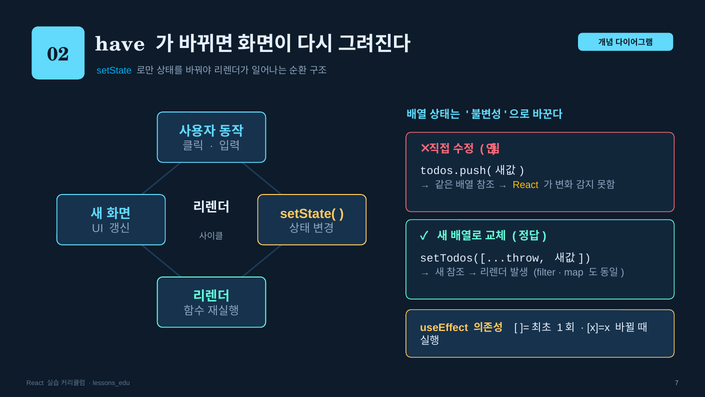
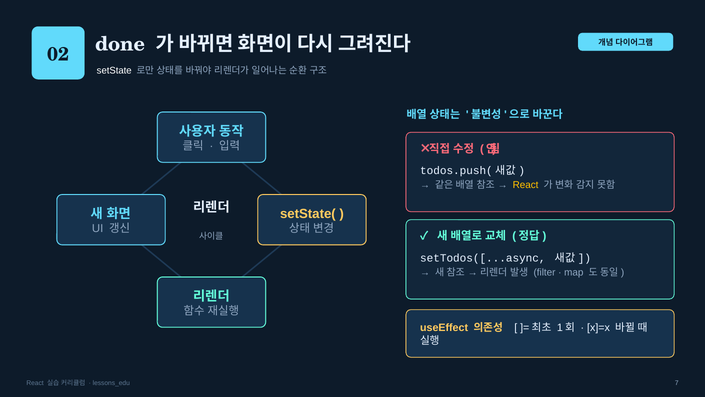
have: have -> done
setState colour: light blue -> white
setTodos([...throw: setTodos([...throw -> setTodos([...async
